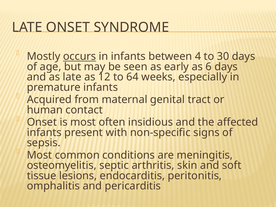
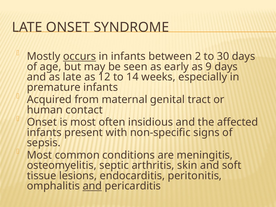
4: 4 -> 2
6: 6 -> 9
64: 64 -> 14
and at (92, 186) underline: none -> present
